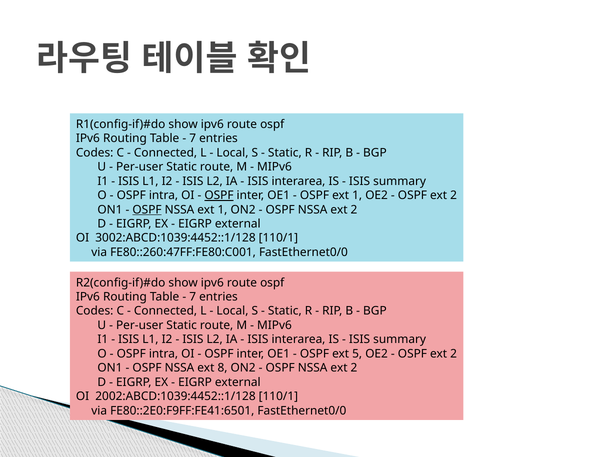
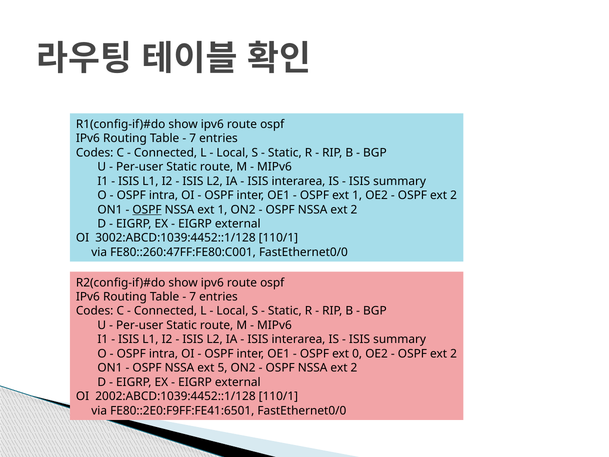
OSPF at (219, 195) underline: present -> none
5: 5 -> 0
8: 8 -> 5
